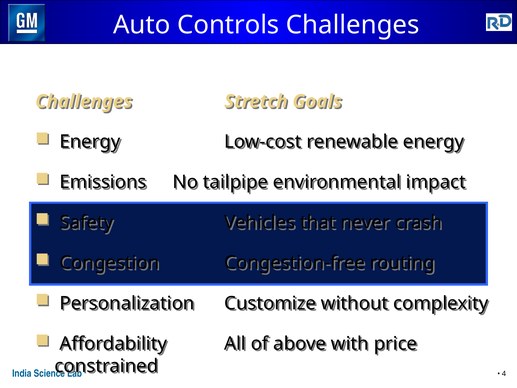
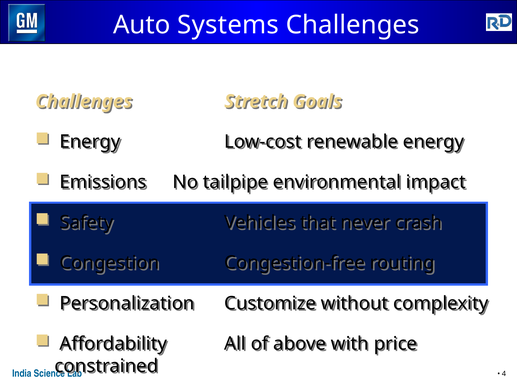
Controls: Controls -> Systems
